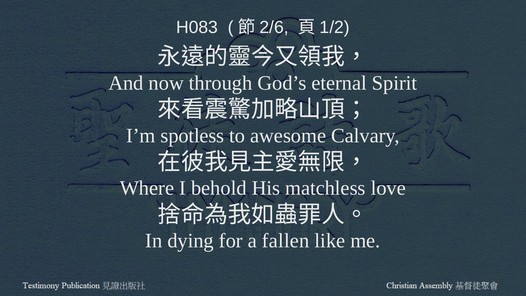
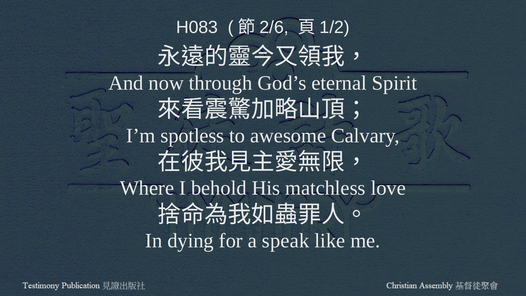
fallen: fallen -> speak
